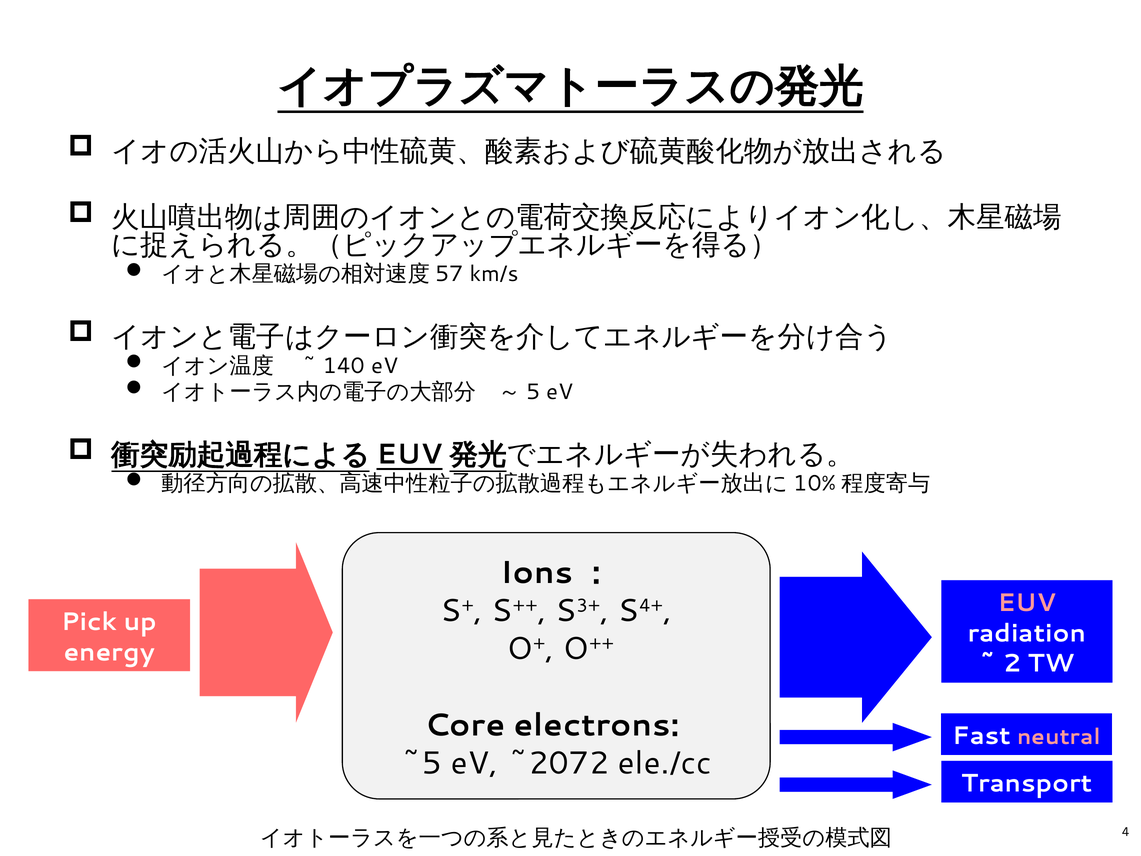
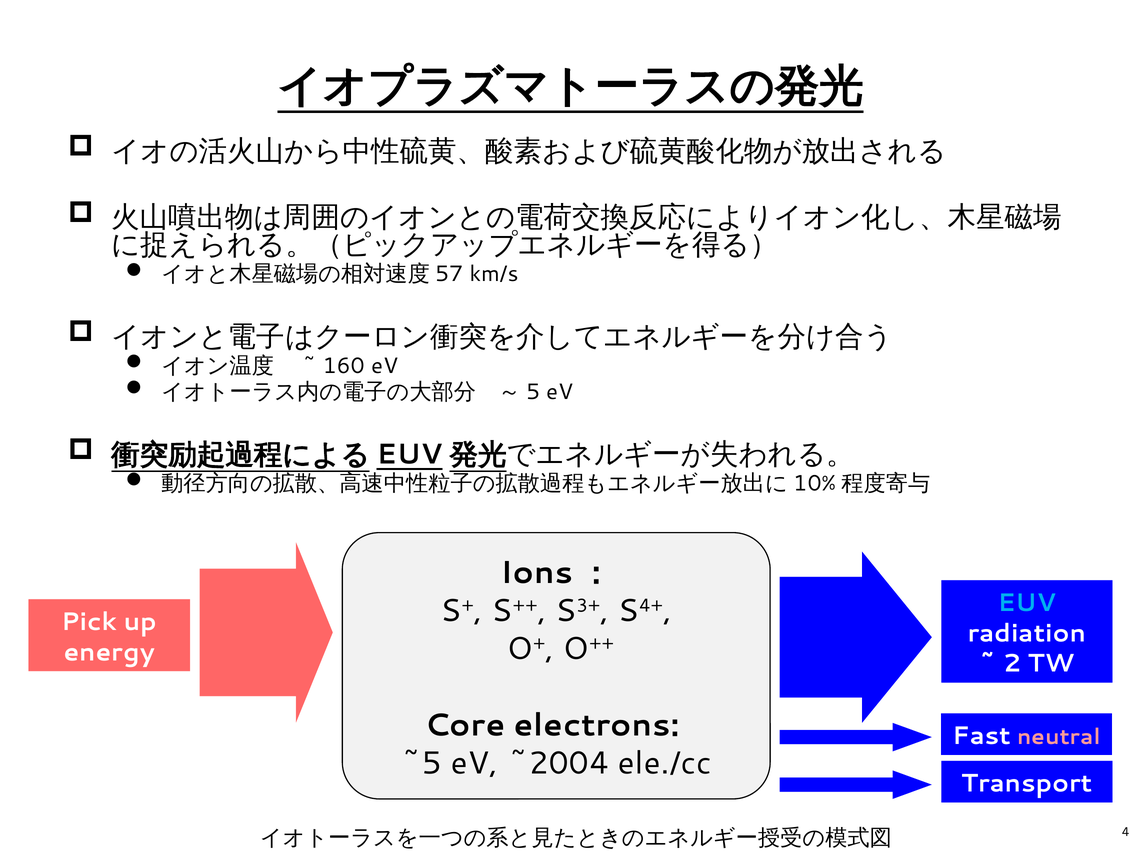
140: 140 -> 160
EUV colour: pink -> light blue
~2072: ~2072 -> ~2004
